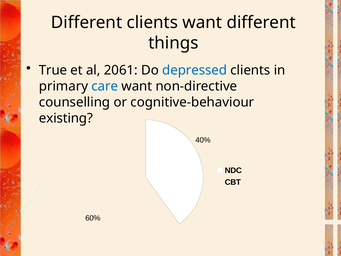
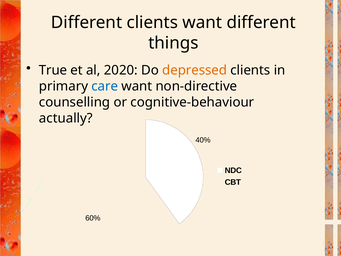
2061: 2061 -> 2020
depressed colour: blue -> orange
existing: existing -> actually
